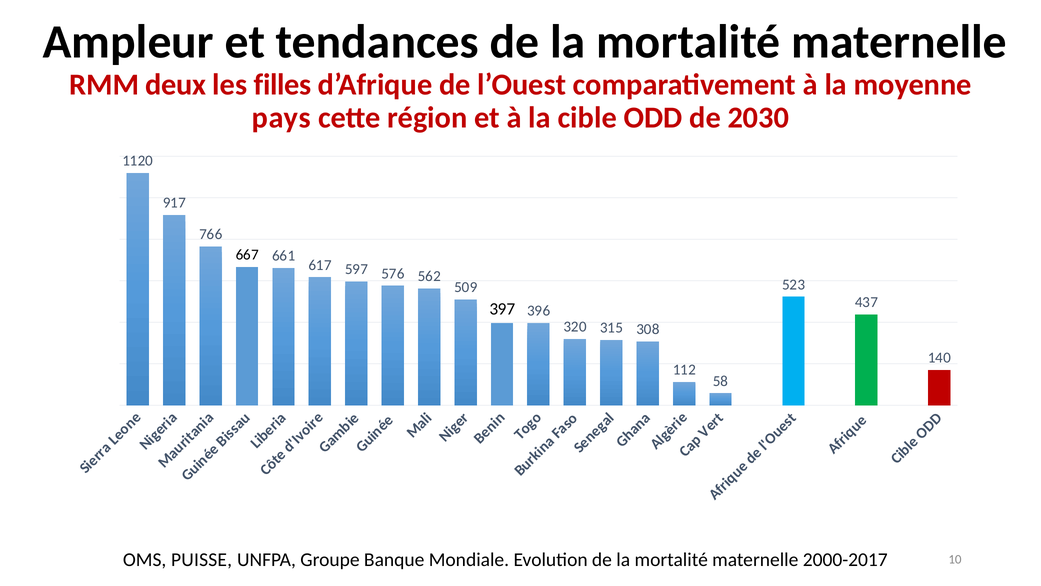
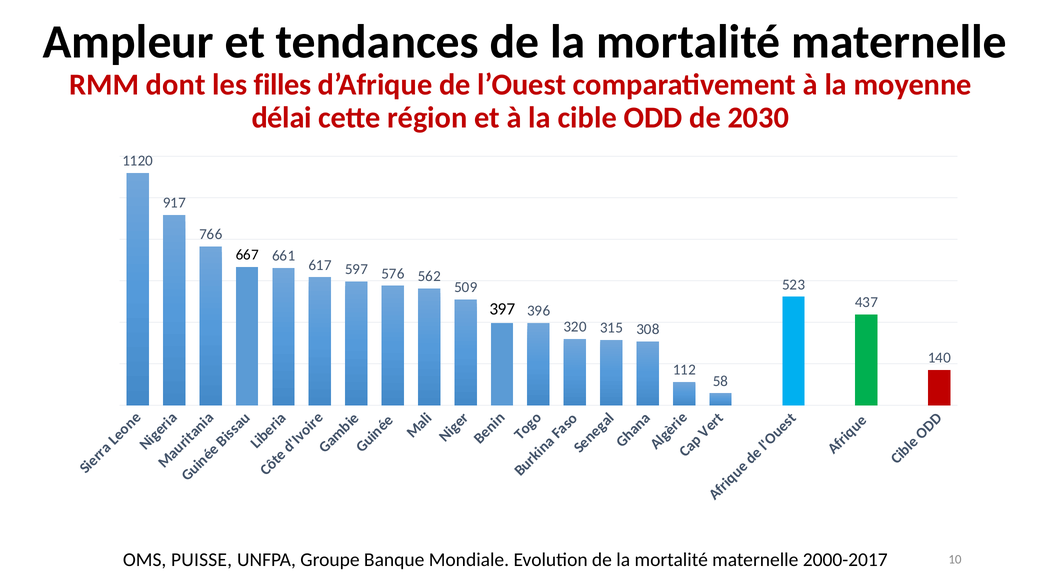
deux: deux -> dont
pays: pays -> délai
